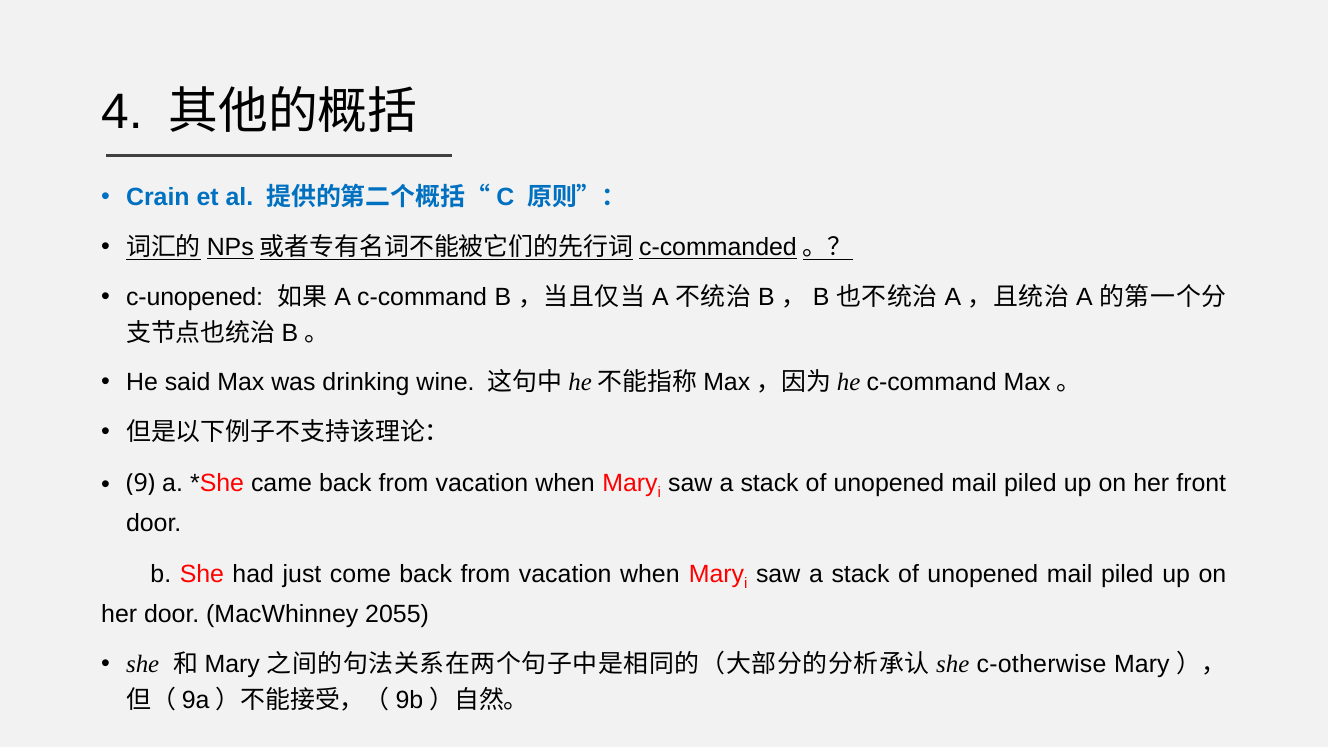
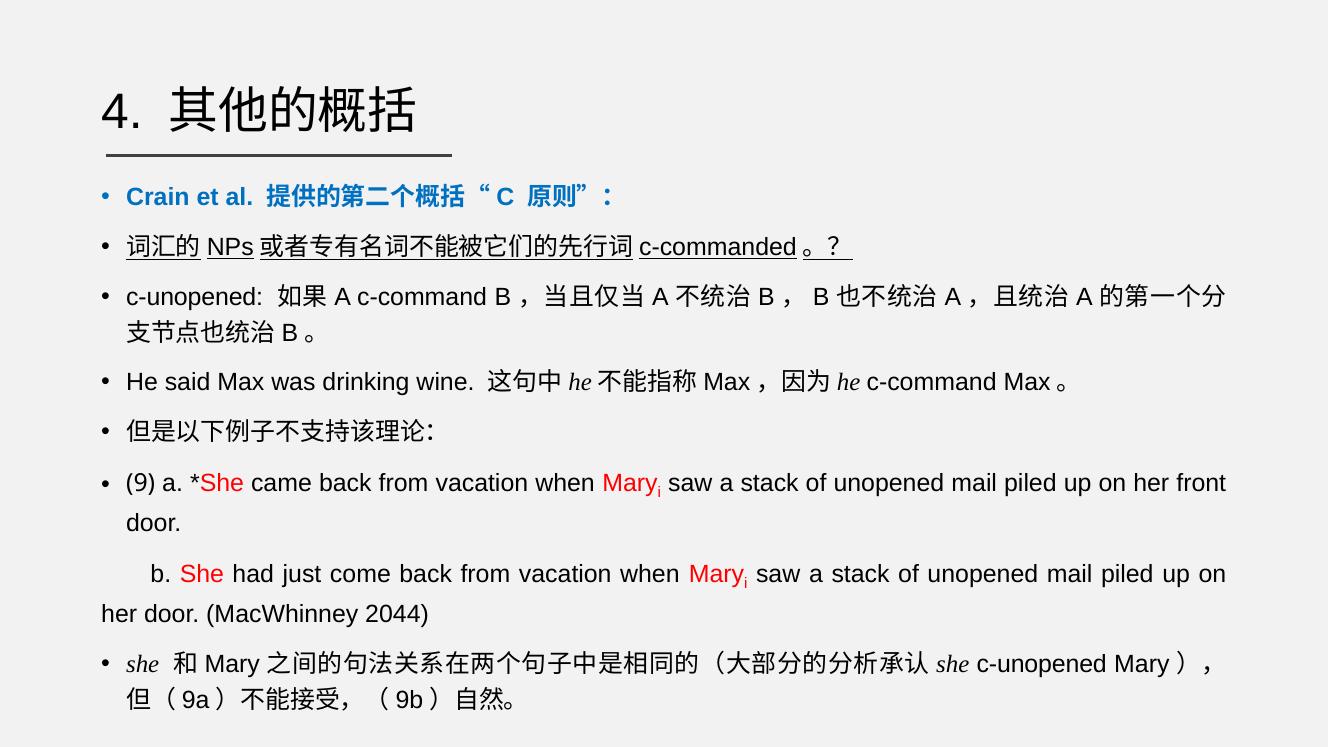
2055: 2055 -> 2044
she c-otherwise: c-otherwise -> c-unopened
